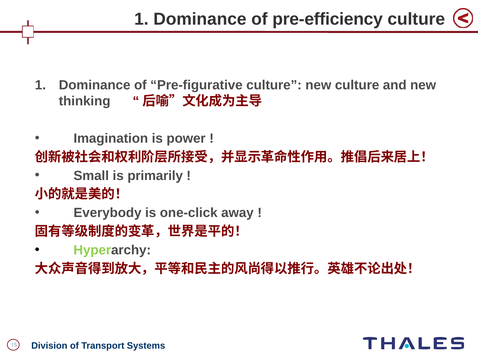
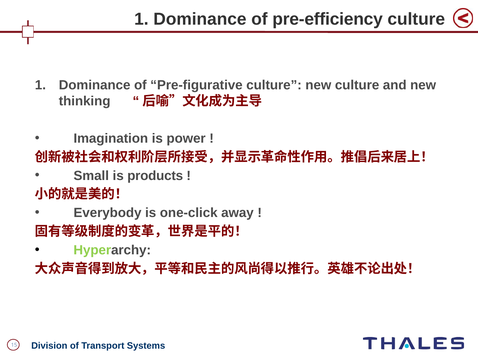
primarily: primarily -> products
